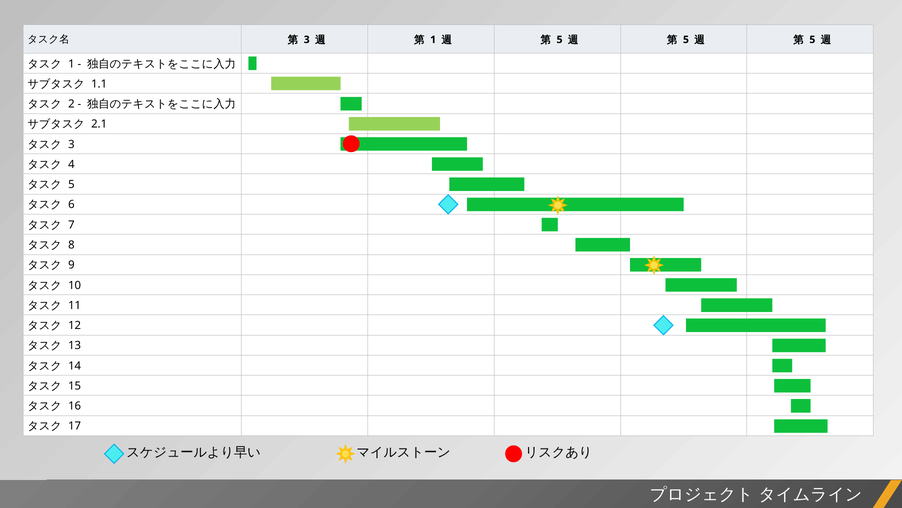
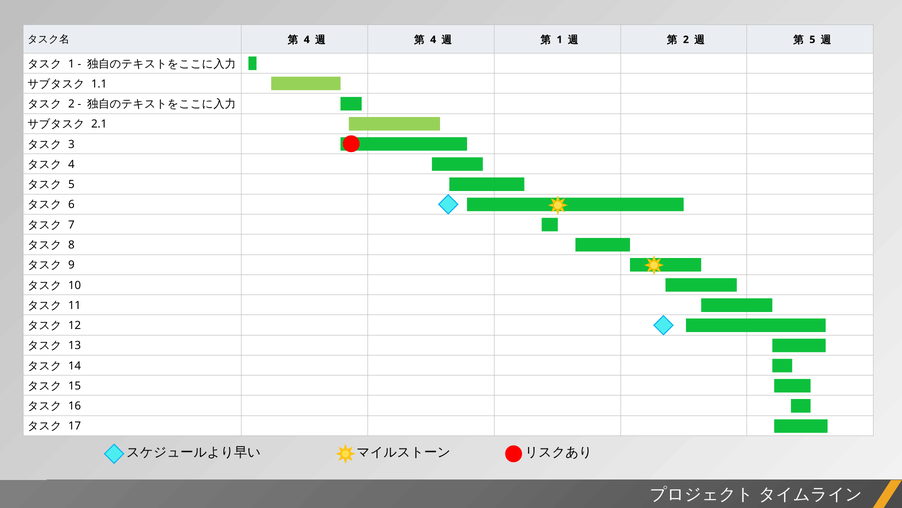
3 at (307, 40): 3 -> 4
1 at (433, 40): 1 -> 4
5 at (560, 40): 5 -> 1
5 at (686, 40): 5 -> 2
